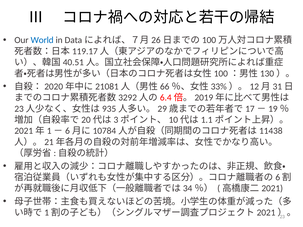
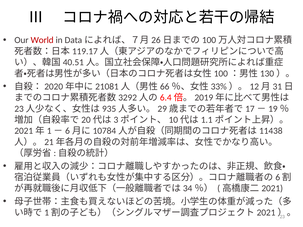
World colour: blue -> red
